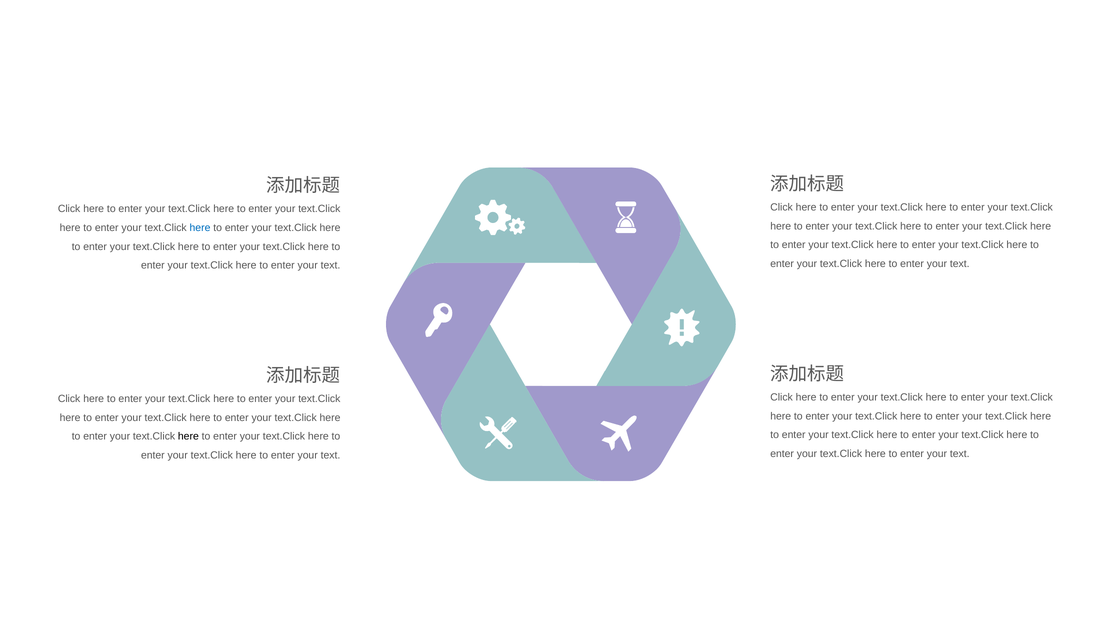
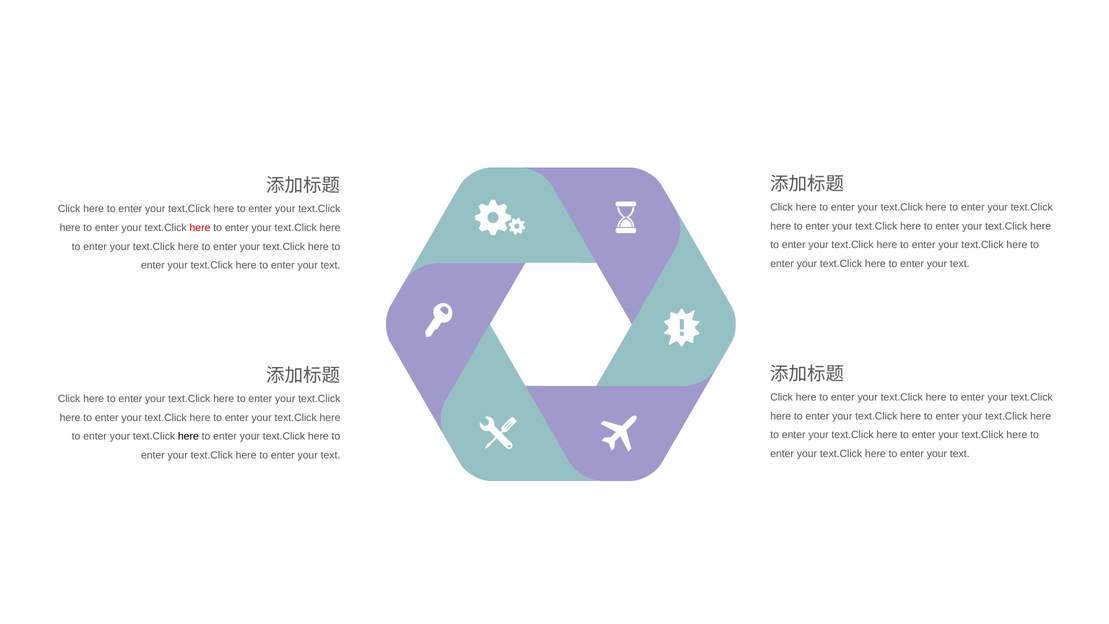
here at (200, 228) colour: blue -> red
